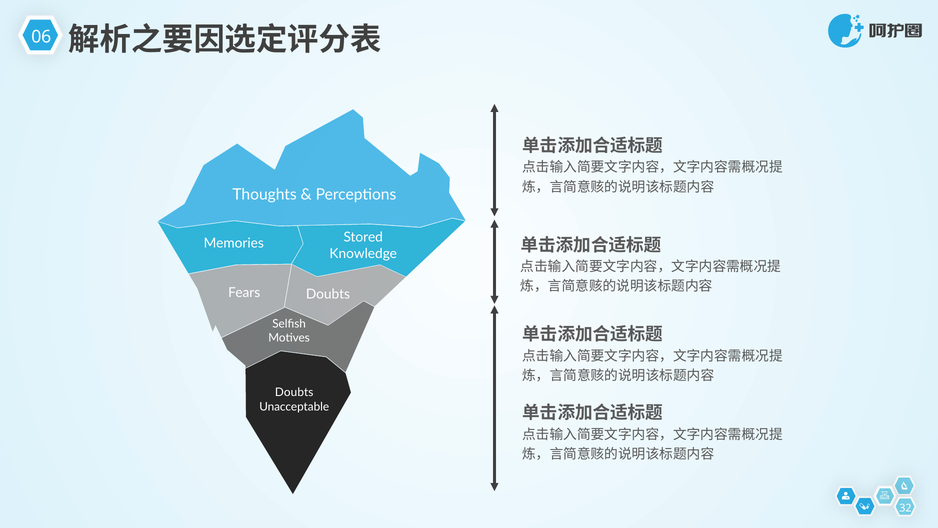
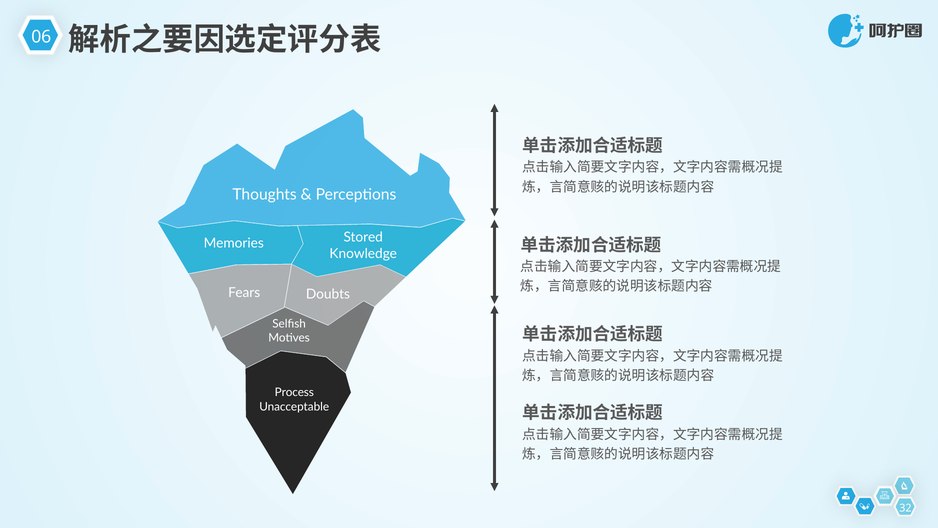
Doubts at (294, 392): Doubts -> Process
